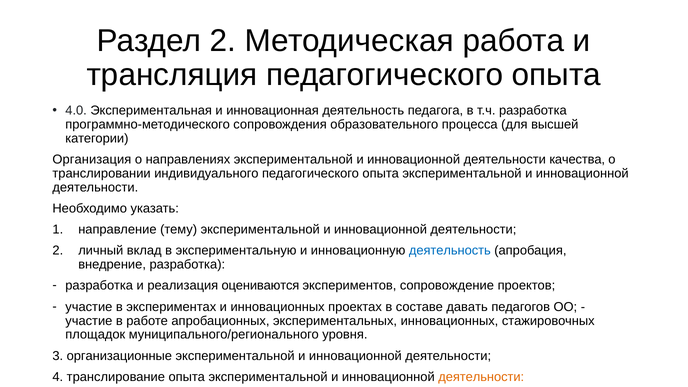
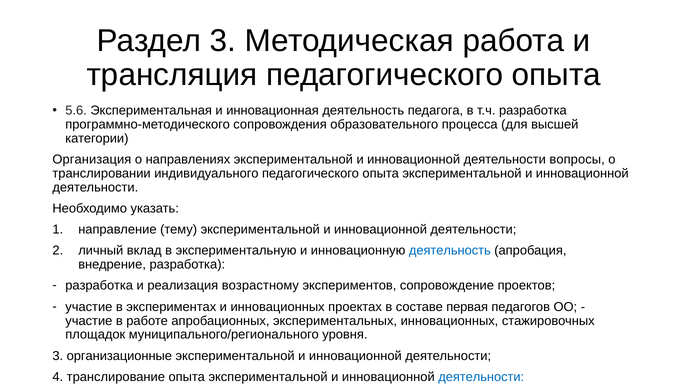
Раздел 2: 2 -> 3
4.0: 4.0 -> 5.6
качества: качества -> вопросы
оцениваются: оцениваются -> возрастному
давать: давать -> первая
деятельности at (481, 377) colour: orange -> blue
